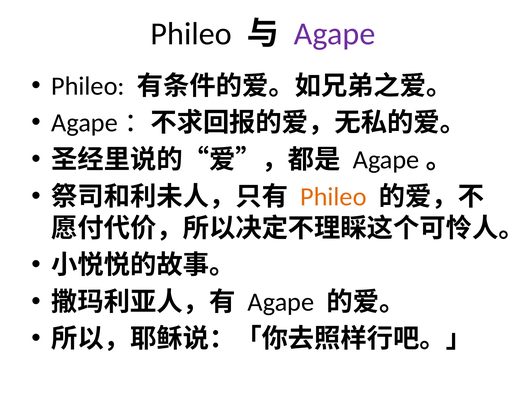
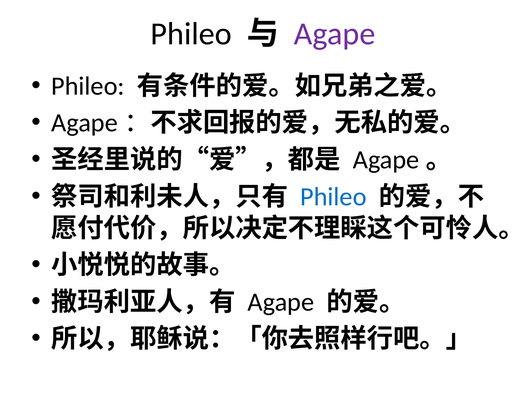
Phileo at (333, 196) colour: orange -> blue
